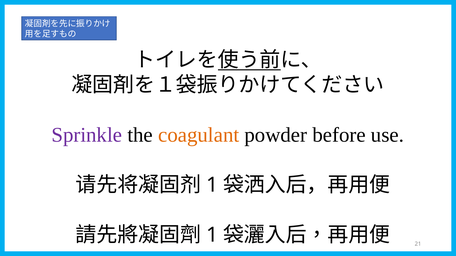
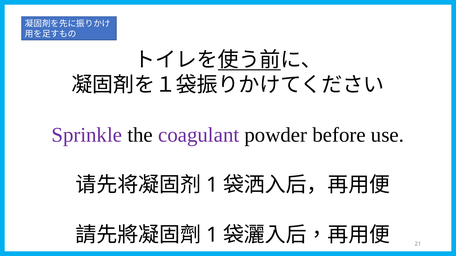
coagulant colour: orange -> purple
